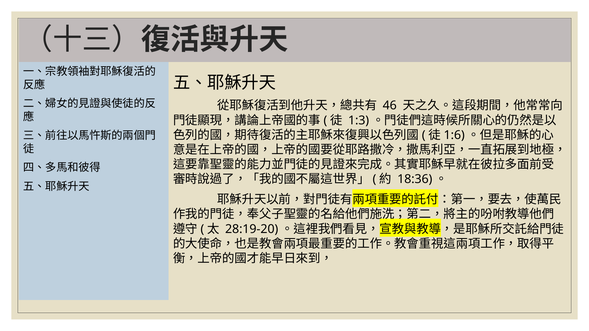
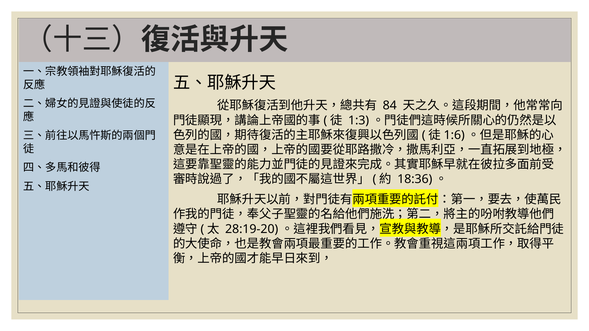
46: 46 -> 84
